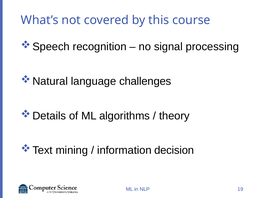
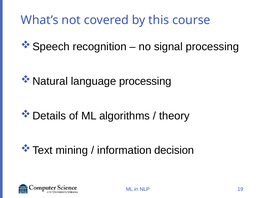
language challenges: challenges -> processing
